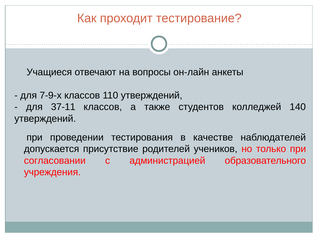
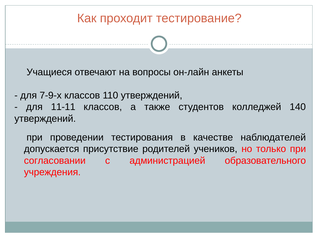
37-11: 37-11 -> 11-11
